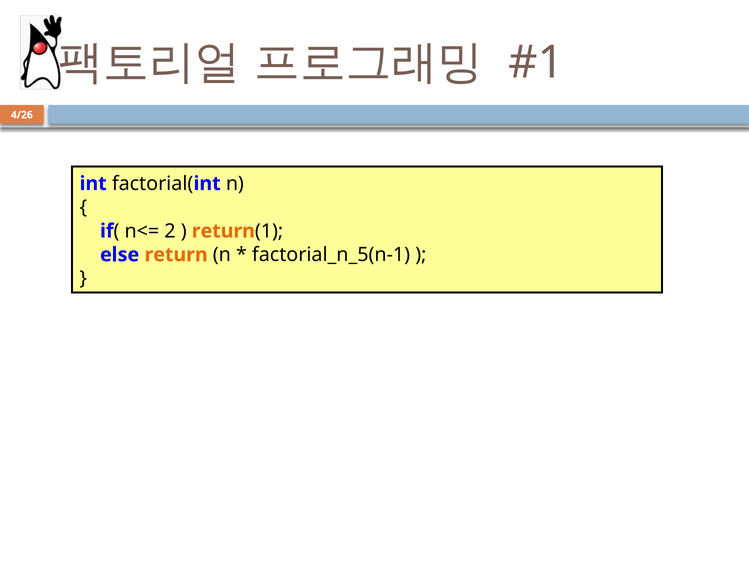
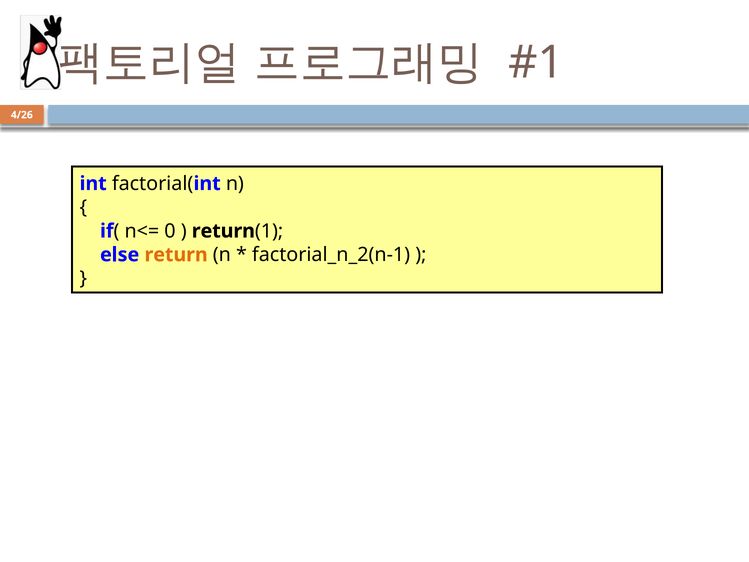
2: 2 -> 0
return at (223, 231) colour: orange -> black
factorial_n_5(n-1: factorial_n_5(n-1 -> factorial_n_2(n-1
